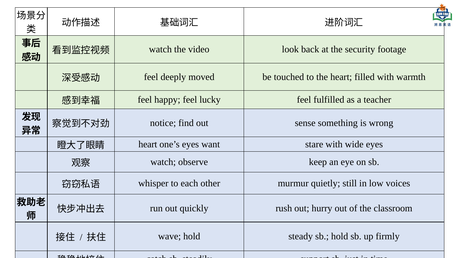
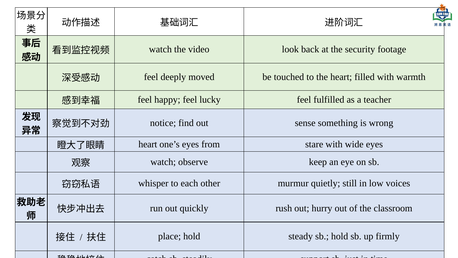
want: want -> from
wave: wave -> place
